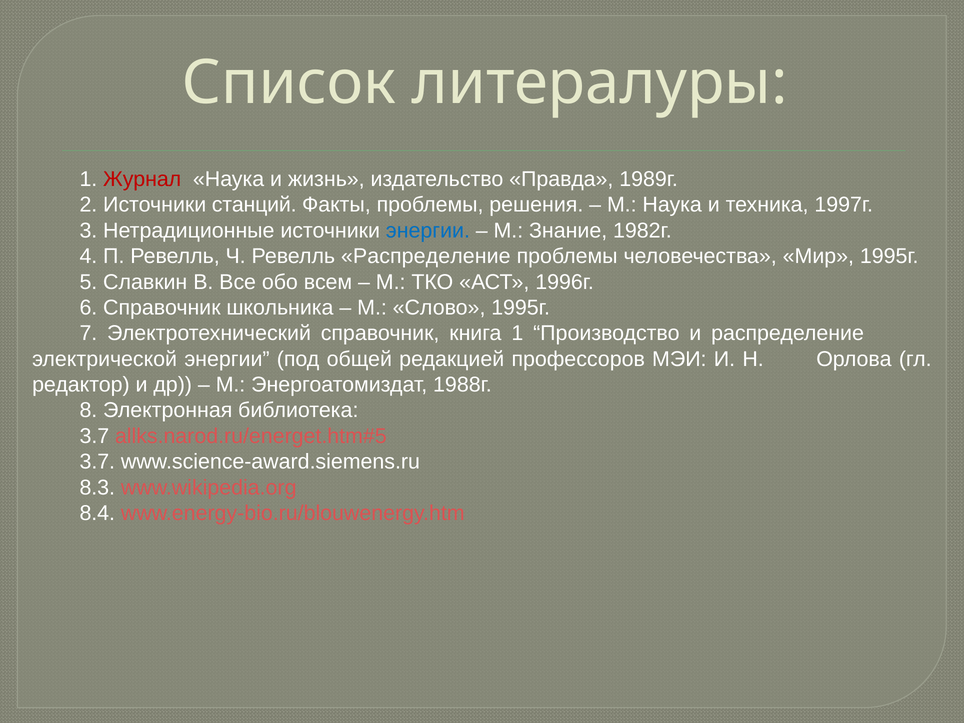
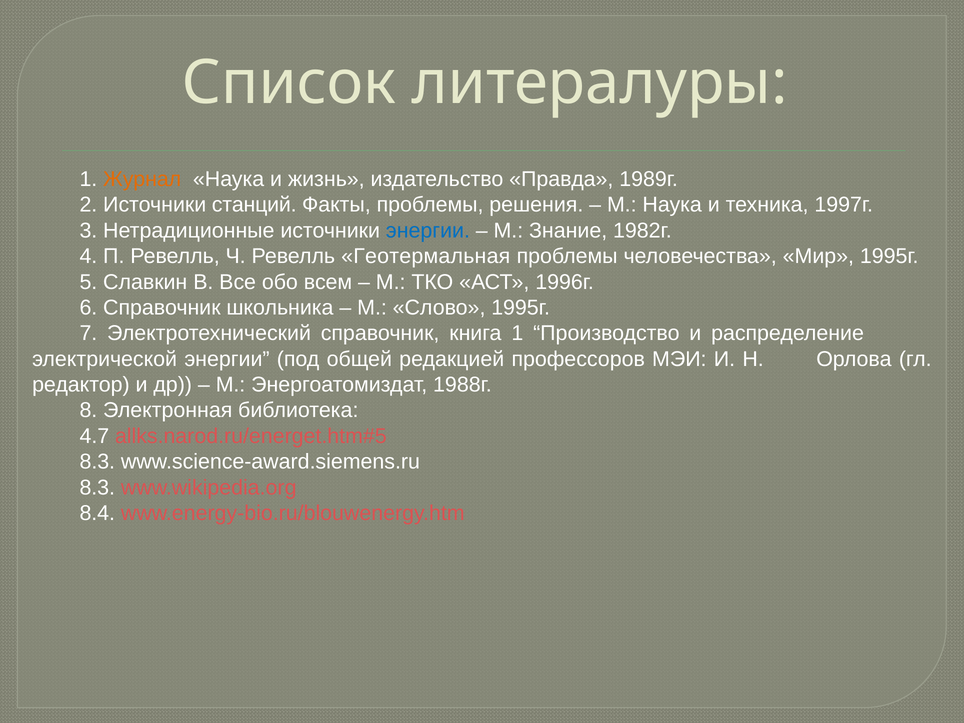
Журнал colour: red -> orange
Ревелль Распределение: Распределение -> Геотермальная
3.7 at (94, 436): 3.7 -> 4.7
3.7 at (97, 462): 3.7 -> 8.3
